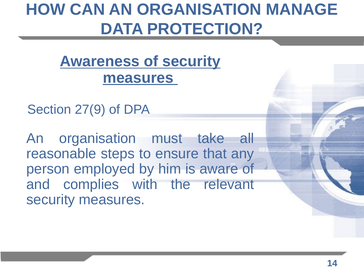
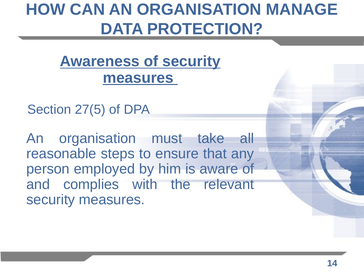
27(9: 27(9 -> 27(5
